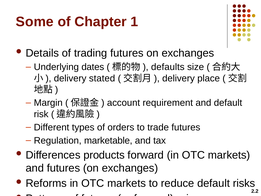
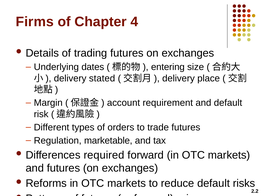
Some: Some -> Firms
1: 1 -> 4
defaults: defaults -> entering
products: products -> required
